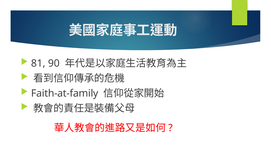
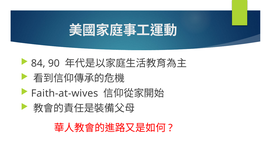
81: 81 -> 84
Faith-at-family: Faith-at-family -> Faith-at-wives
